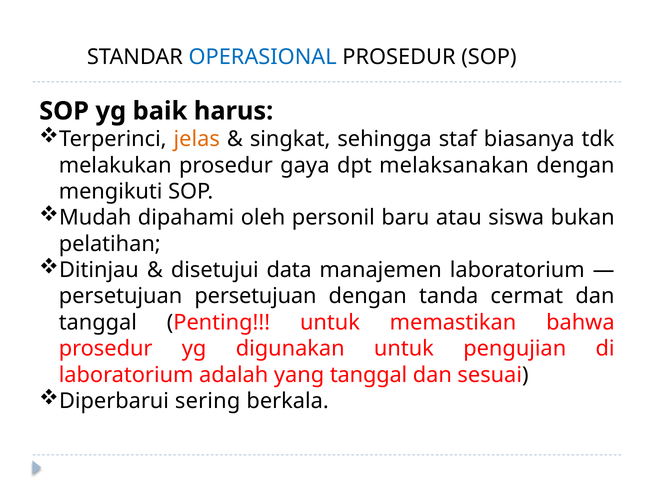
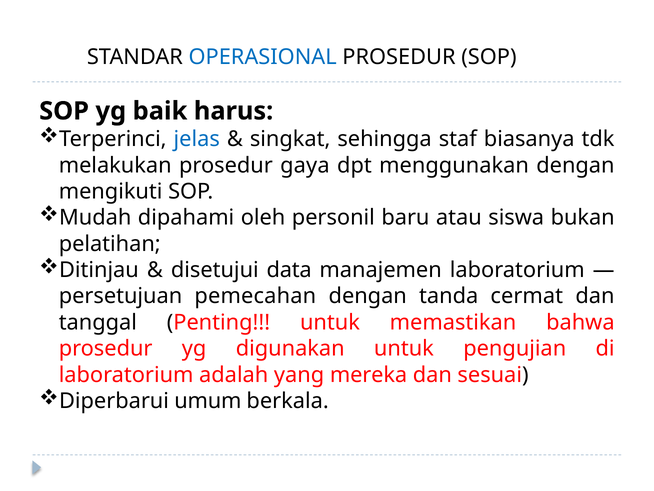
jelas colour: orange -> blue
melaksanakan: melaksanakan -> menggunakan
persetujuan persetujuan: persetujuan -> pemecahan
yang tanggal: tanggal -> mereka
sering: sering -> umum
